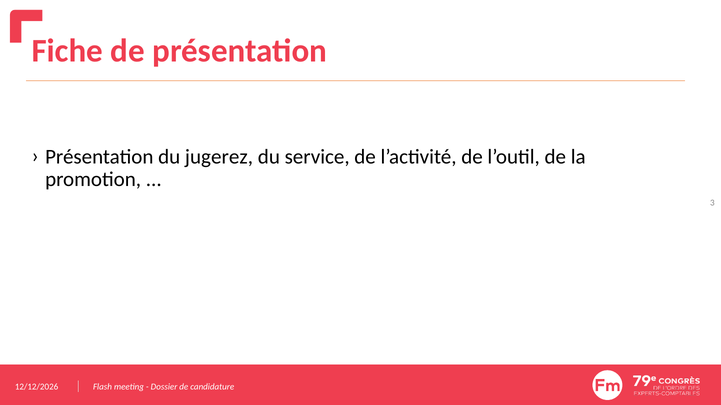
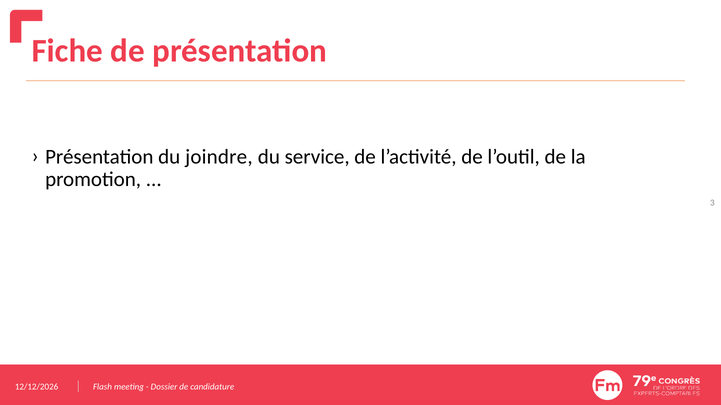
jugerez: jugerez -> joindre
